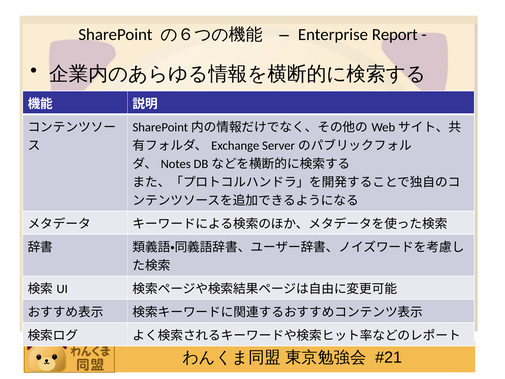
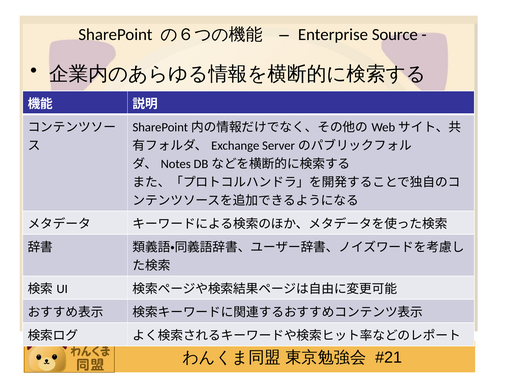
Report: Report -> Source
